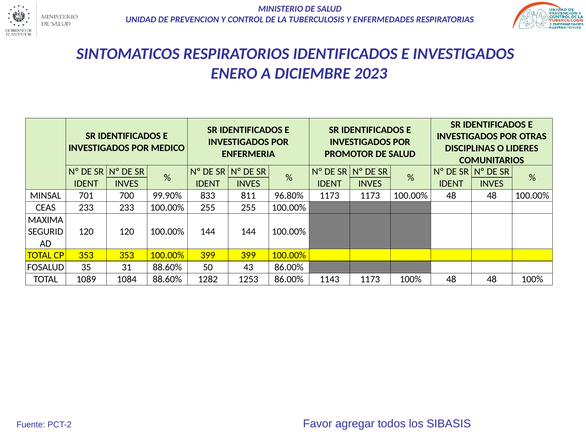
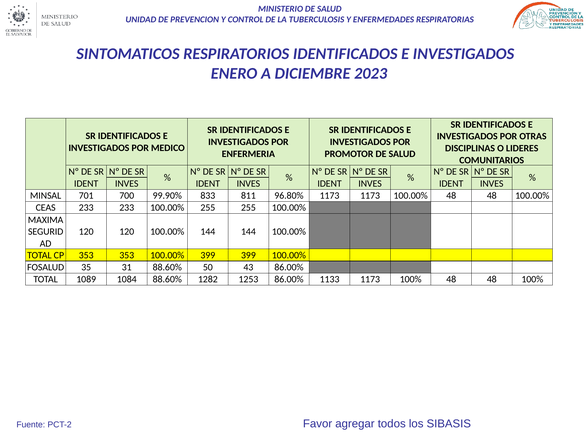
1143: 1143 -> 1133
